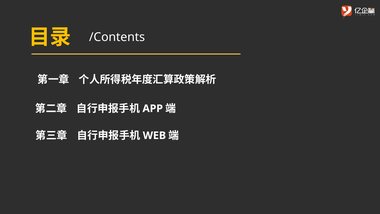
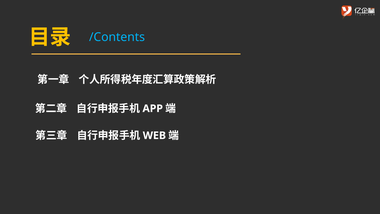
/Contents colour: white -> light blue
